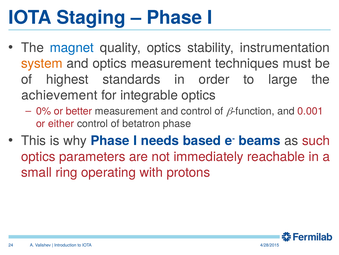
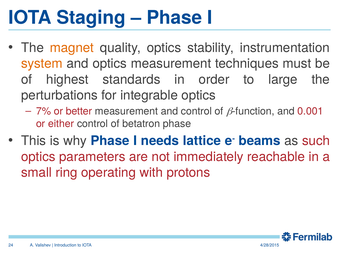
magnet colour: blue -> orange
achievement: achievement -> perturbations
0%: 0% -> 7%
based: based -> lattice
